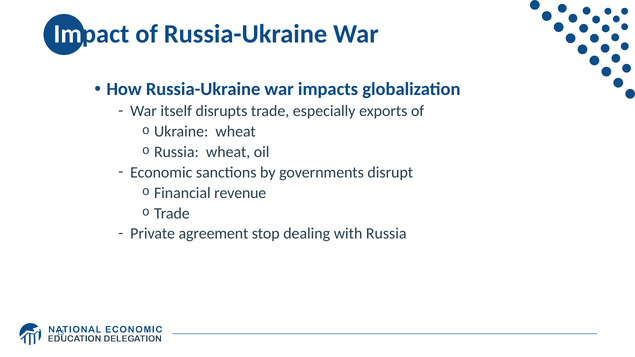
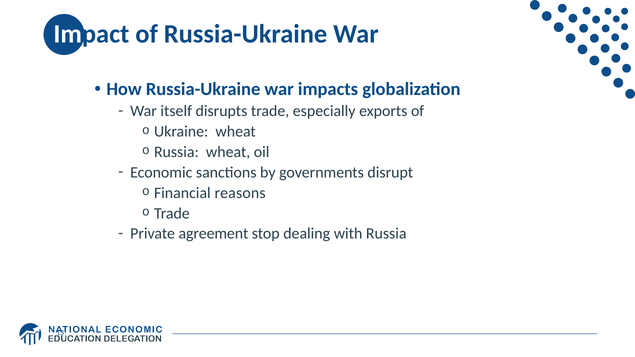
revenue: revenue -> reasons
